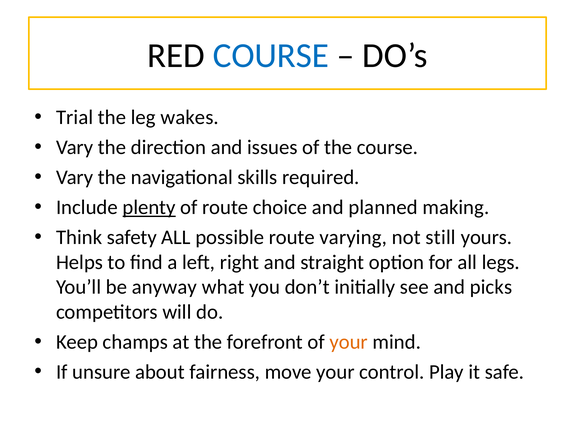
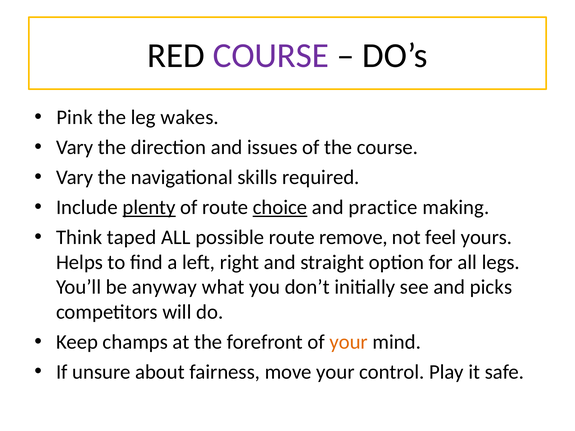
COURSE at (271, 56) colour: blue -> purple
Trial: Trial -> Pink
choice underline: none -> present
planned: planned -> practice
safety: safety -> taped
varying: varying -> remove
still: still -> feel
